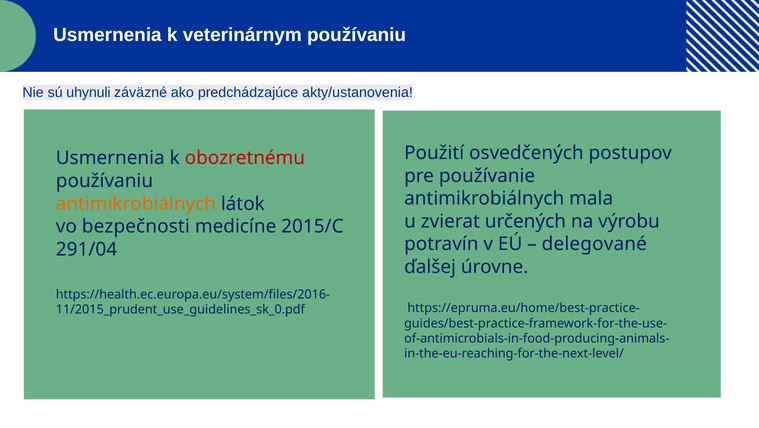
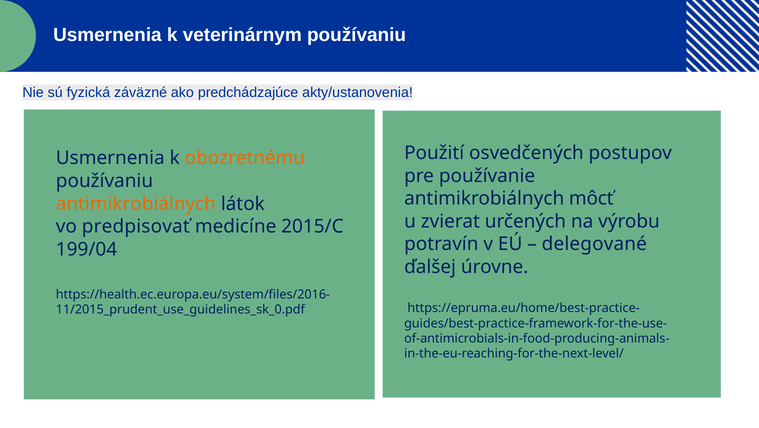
uhynuli: uhynuli -> fyzická
obozretnému colour: red -> orange
mala: mala -> môcť
bezpečnosti: bezpečnosti -> predpisovať
291/04: 291/04 -> 199/04
